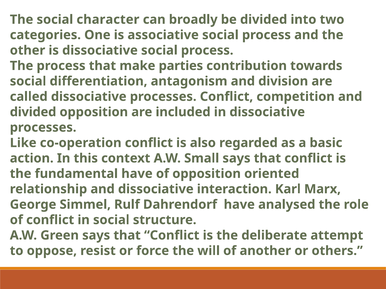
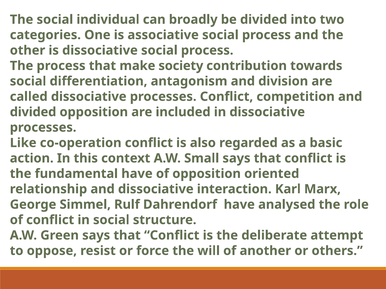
character: character -> individual
parties: parties -> society
